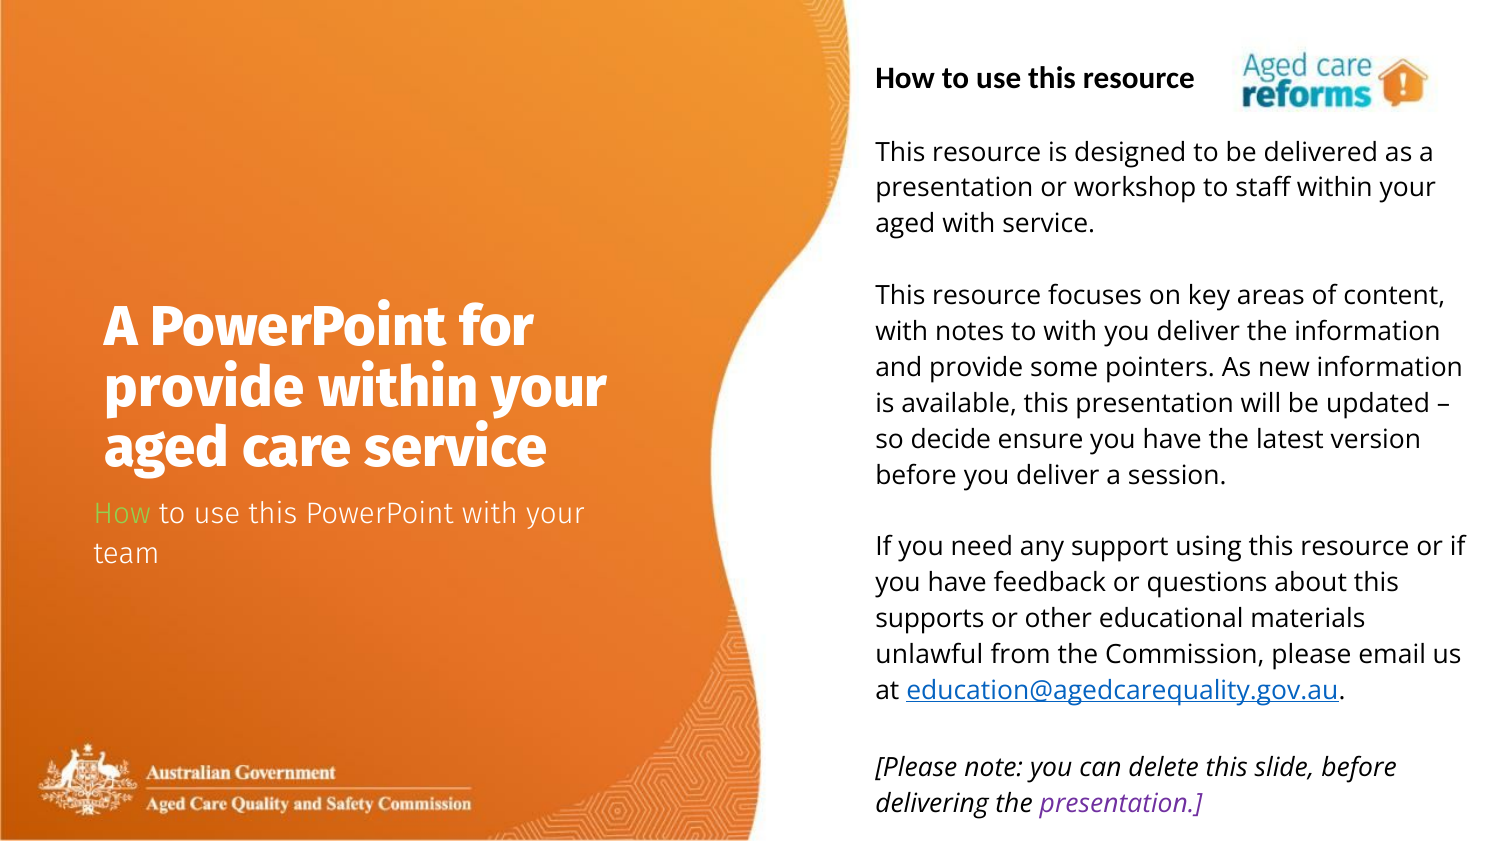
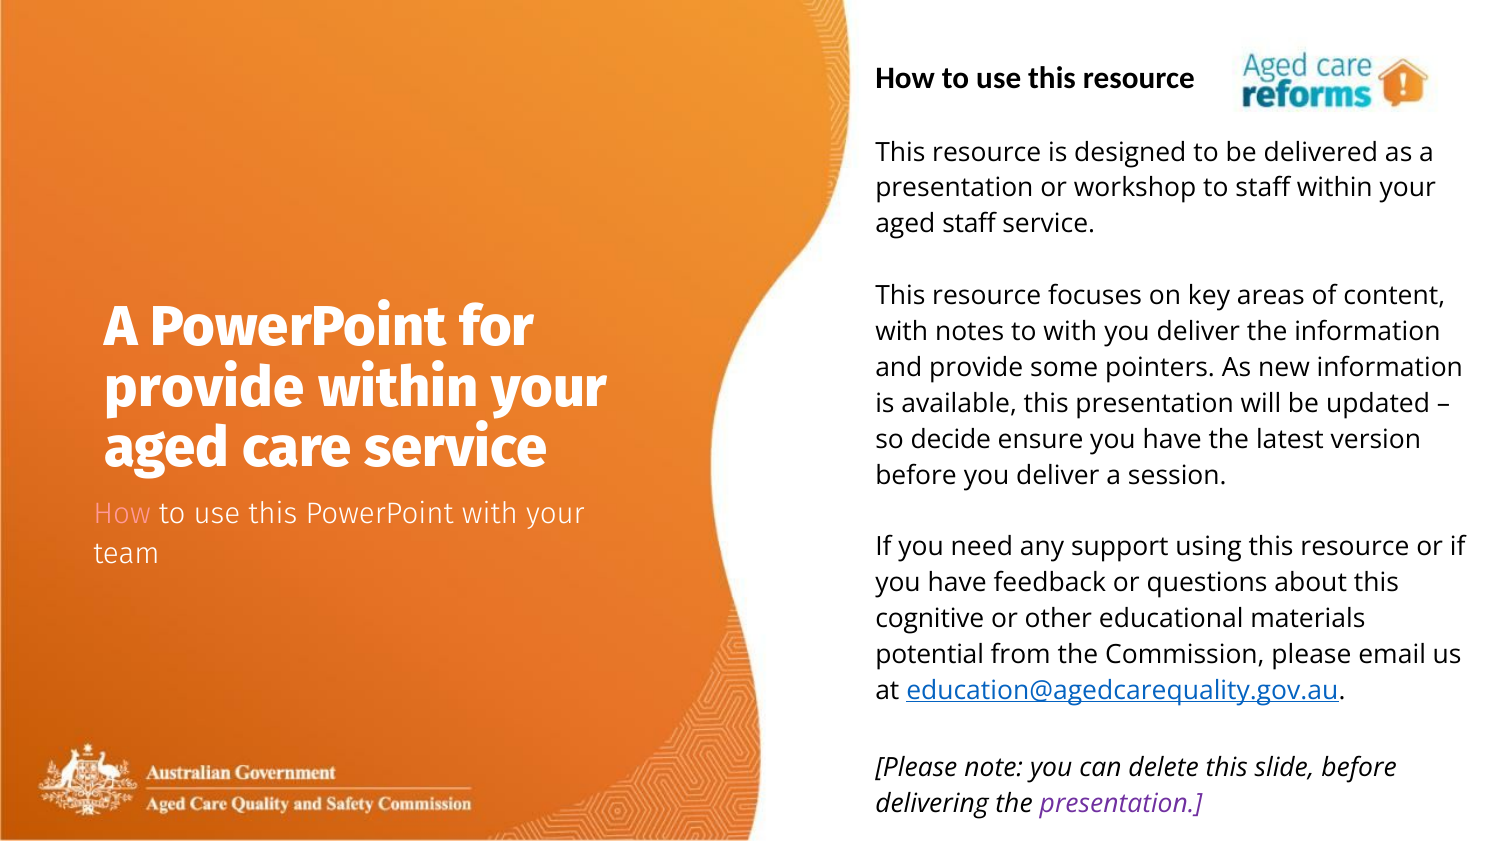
aged with: with -> staff
How at (122, 513) colour: light green -> pink
supports: supports -> cognitive
unlawful: unlawful -> potential
